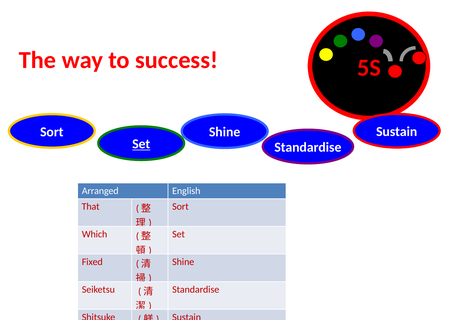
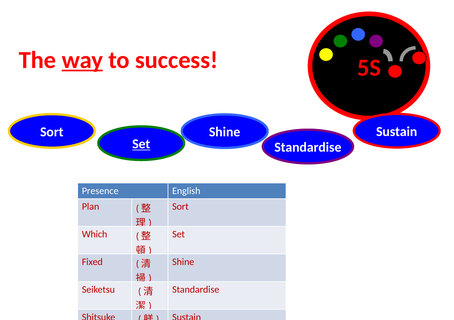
way underline: none -> present
Arranged: Arranged -> Presence
That: That -> Plan
